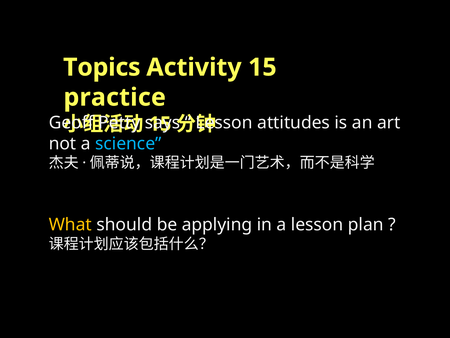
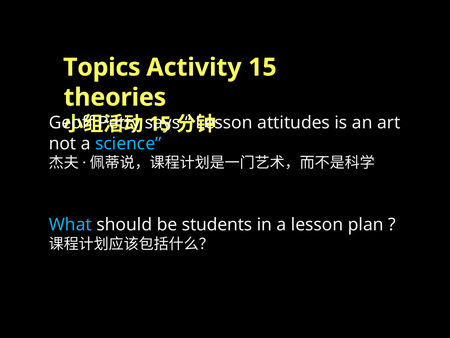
practice: practice -> theories
What colour: yellow -> light blue
applying: applying -> students
